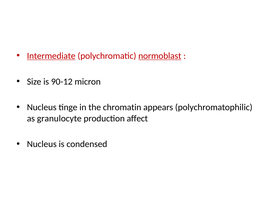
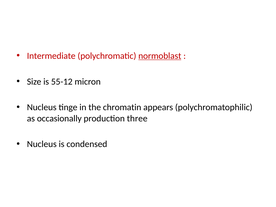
Intermediate underline: present -> none
90-12: 90-12 -> 55-12
granulocyte: granulocyte -> occasionally
affect: affect -> three
